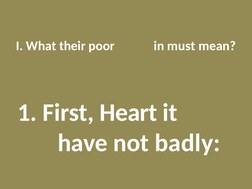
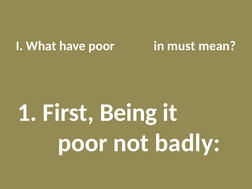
their: their -> have
Heart: Heart -> Being
have at (83, 143): have -> poor
